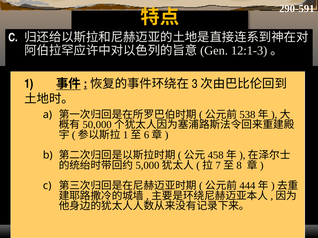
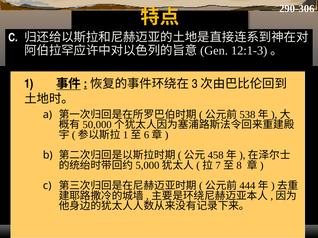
290-591: 290-591 -> 290-306
